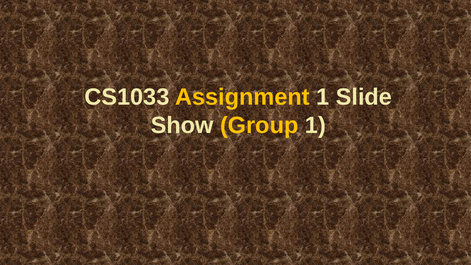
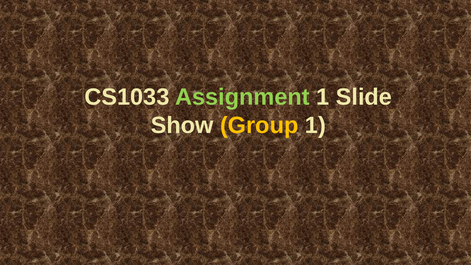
Assignment colour: yellow -> light green
